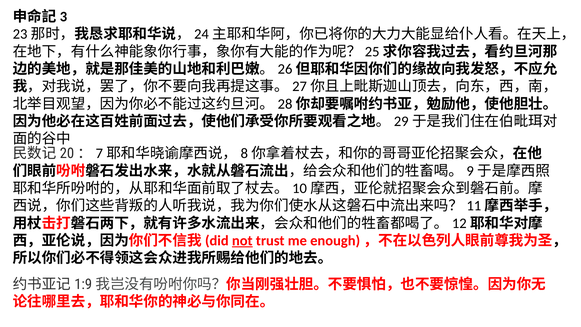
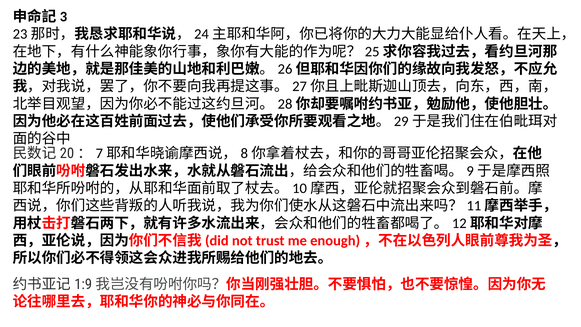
not underline: present -> none
